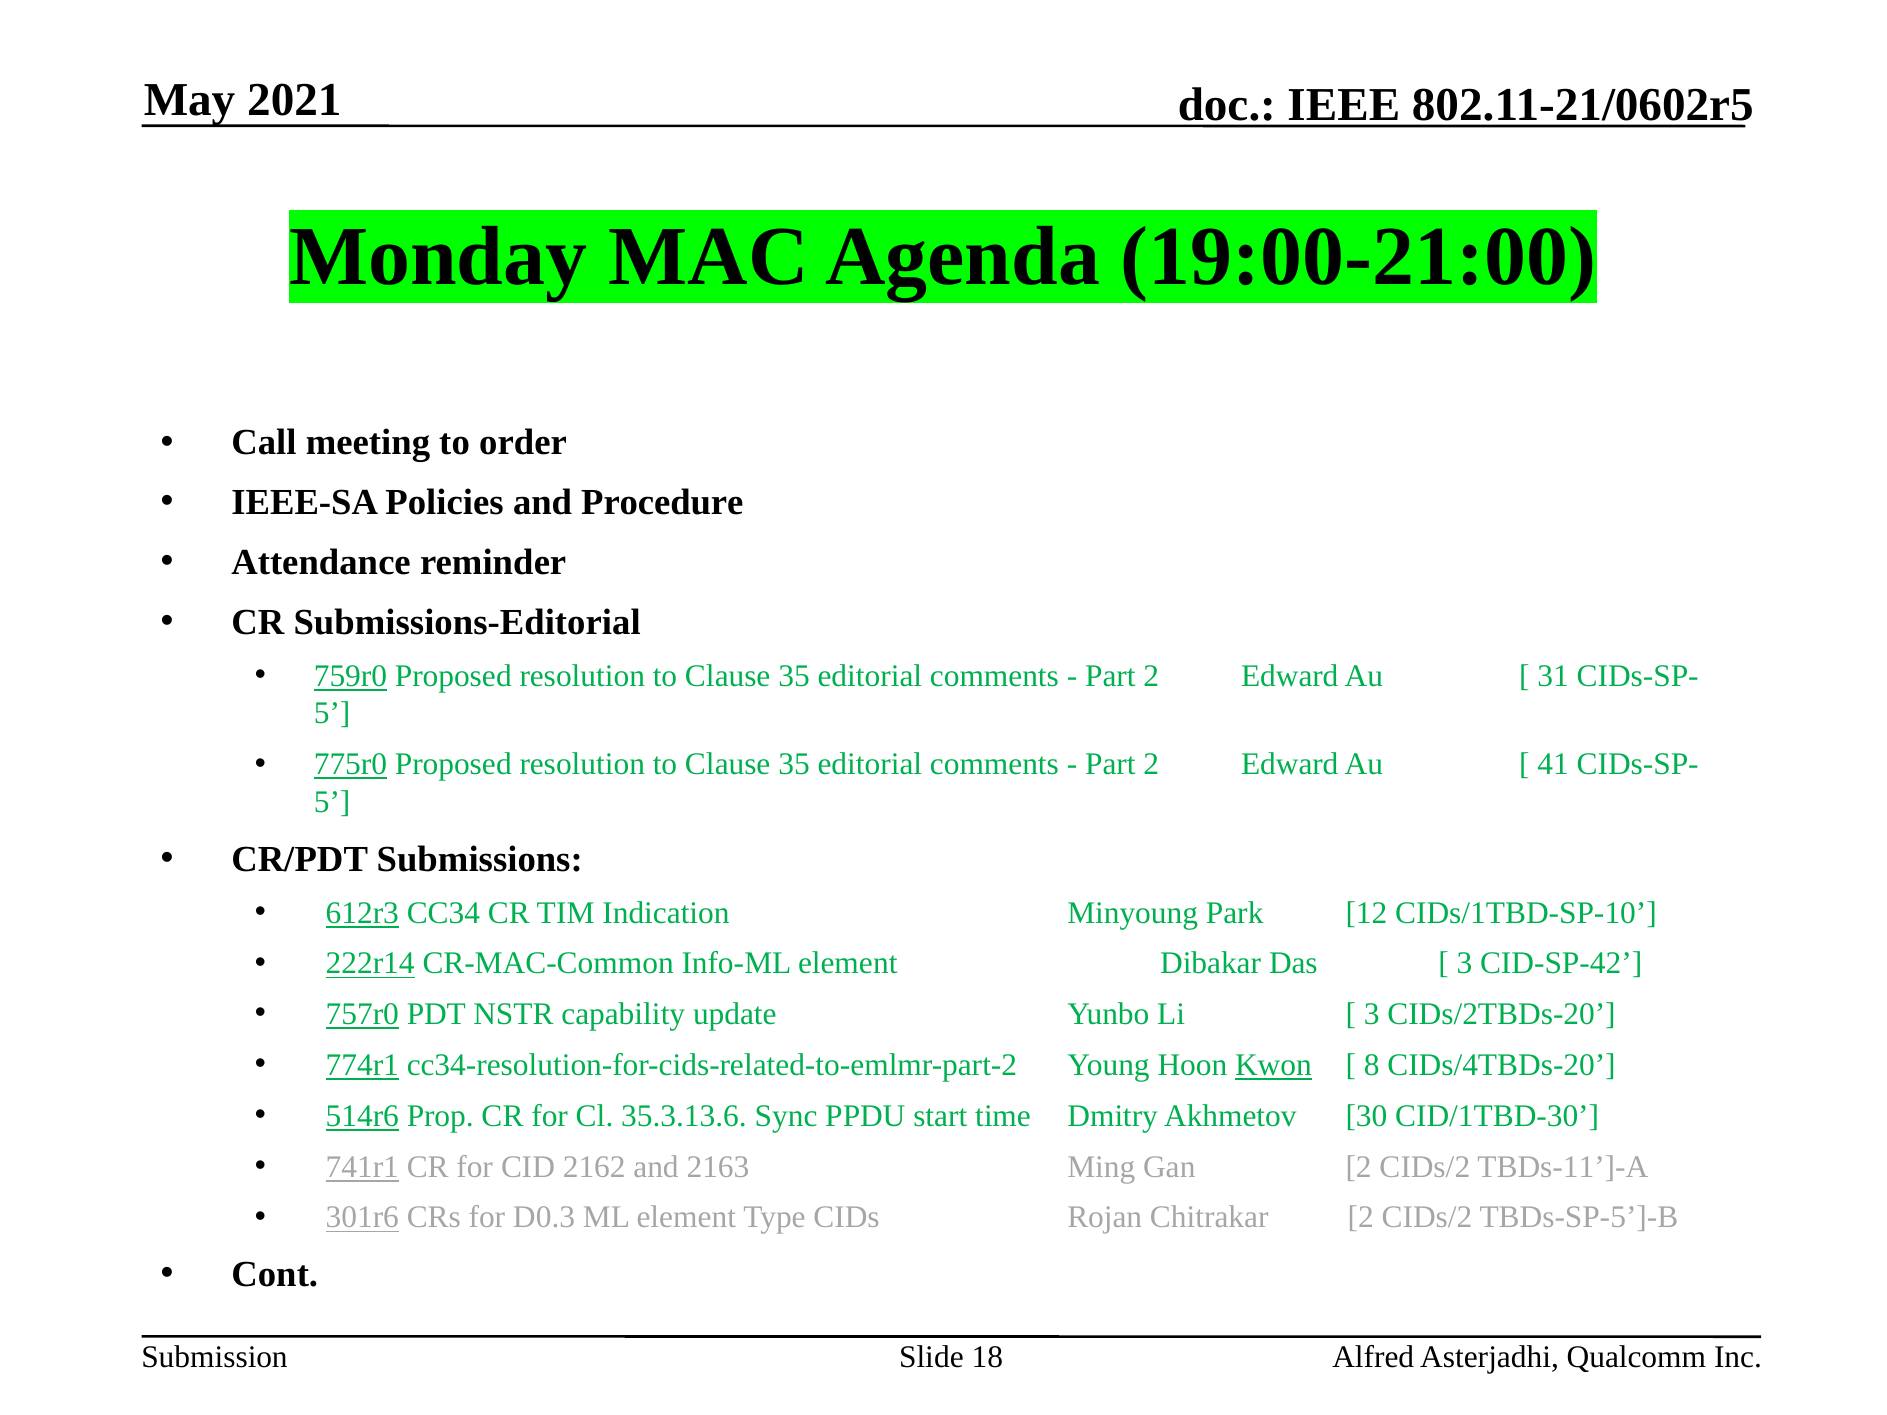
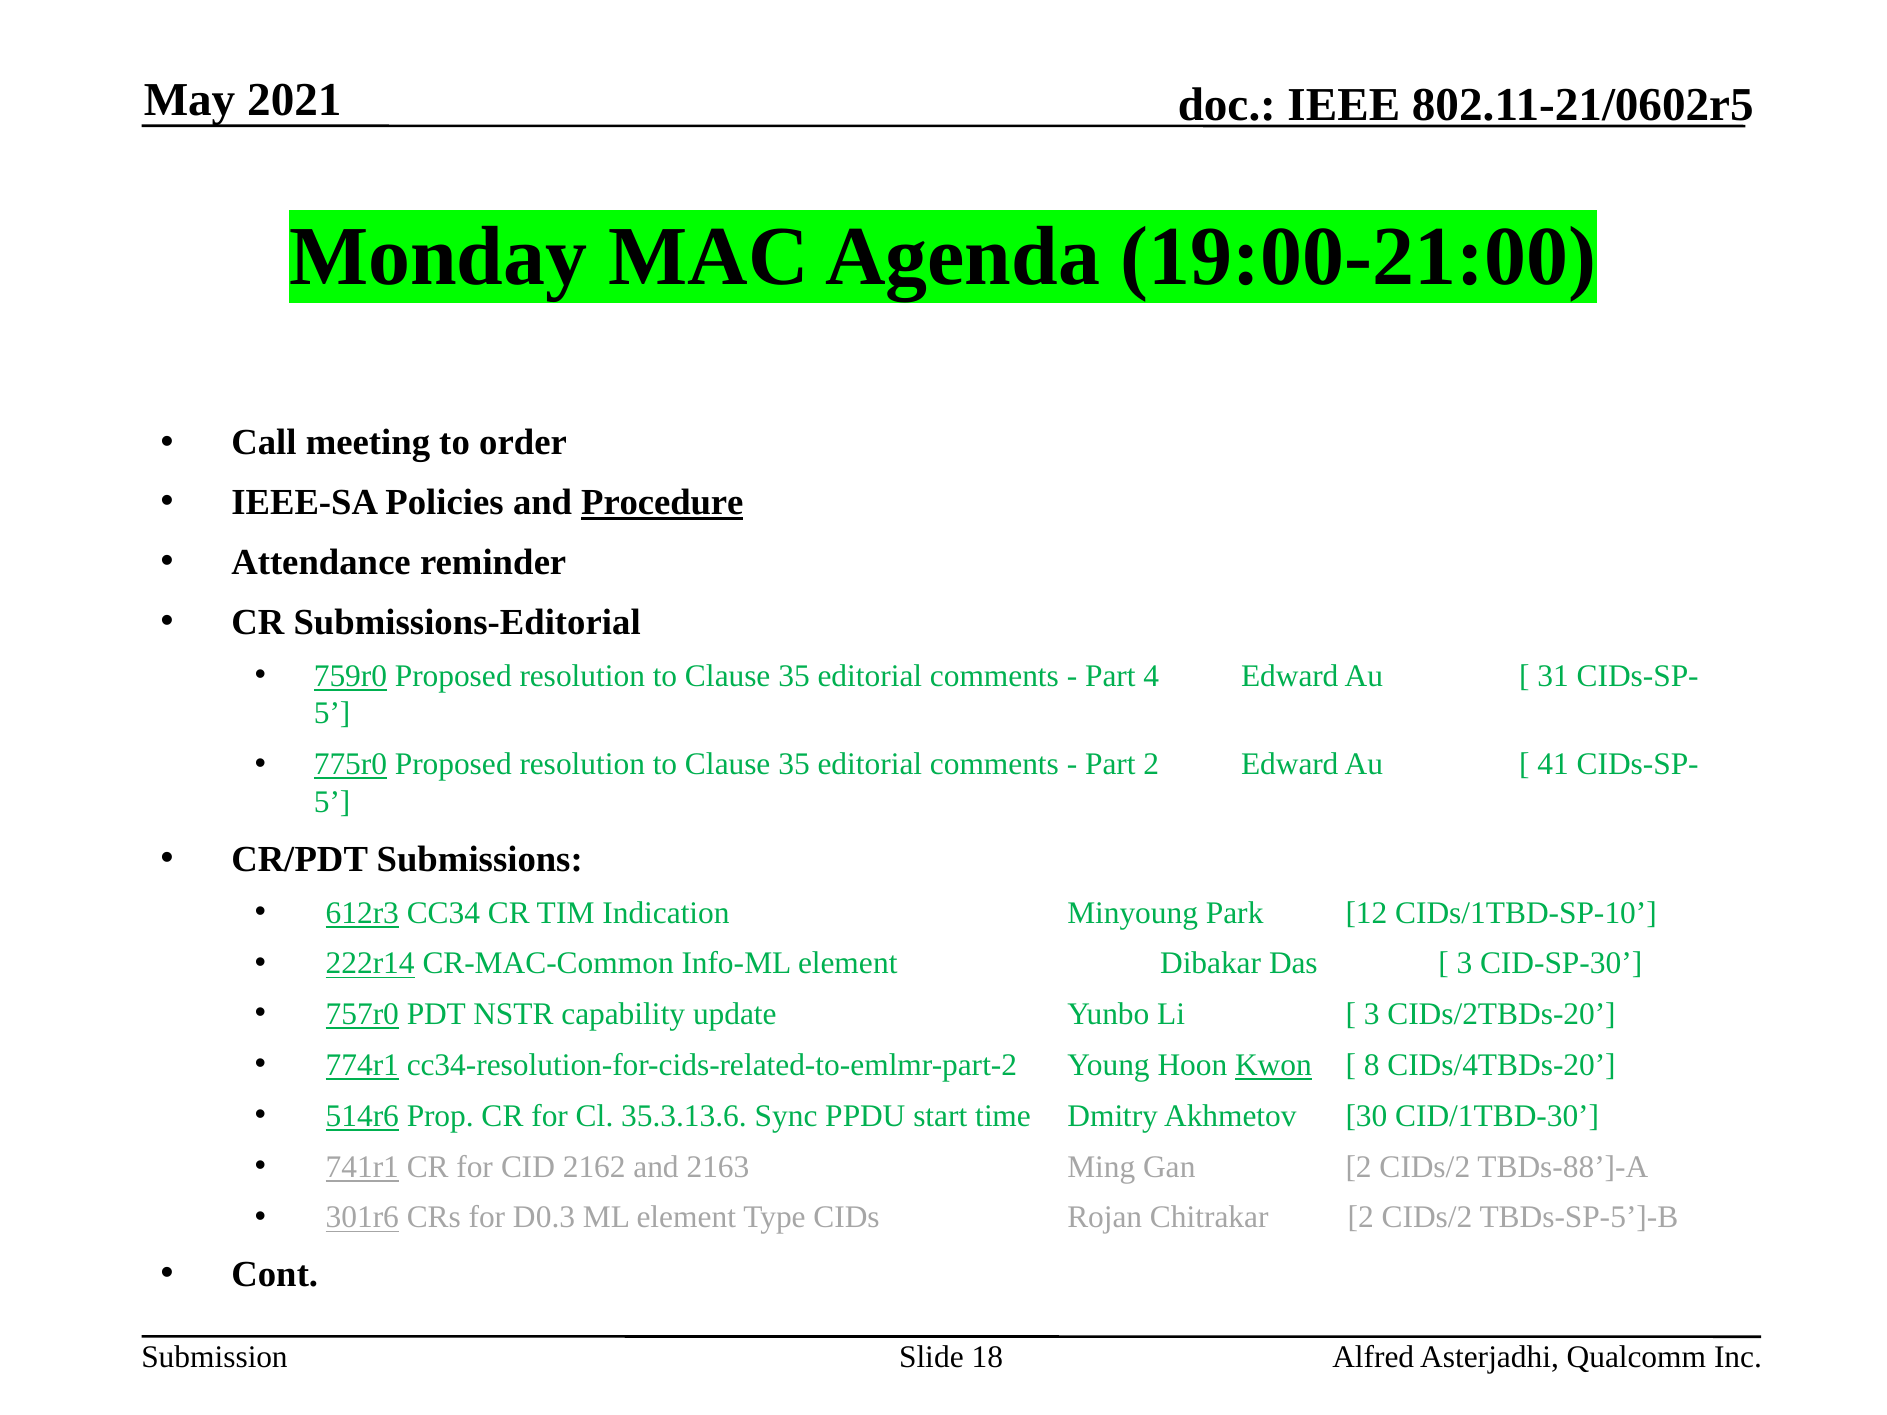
Procedure underline: none -> present
2 at (1151, 676): 2 -> 4
CID-SP-42: CID-SP-42 -> CID-SP-30
TBDs-11’]-A: TBDs-11’]-A -> TBDs-88’]-A
